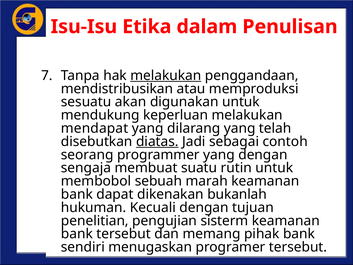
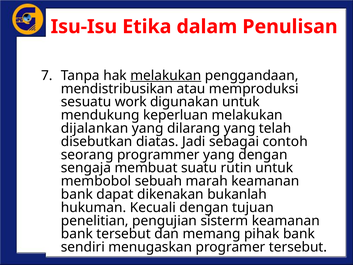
akan: akan -> work
mendapat: mendapat -> dijalankan
diatas underline: present -> none
